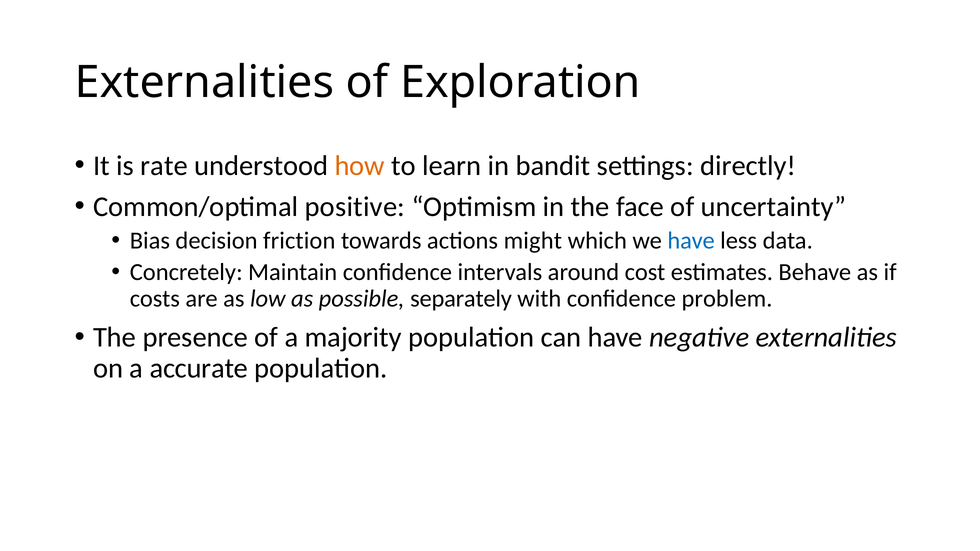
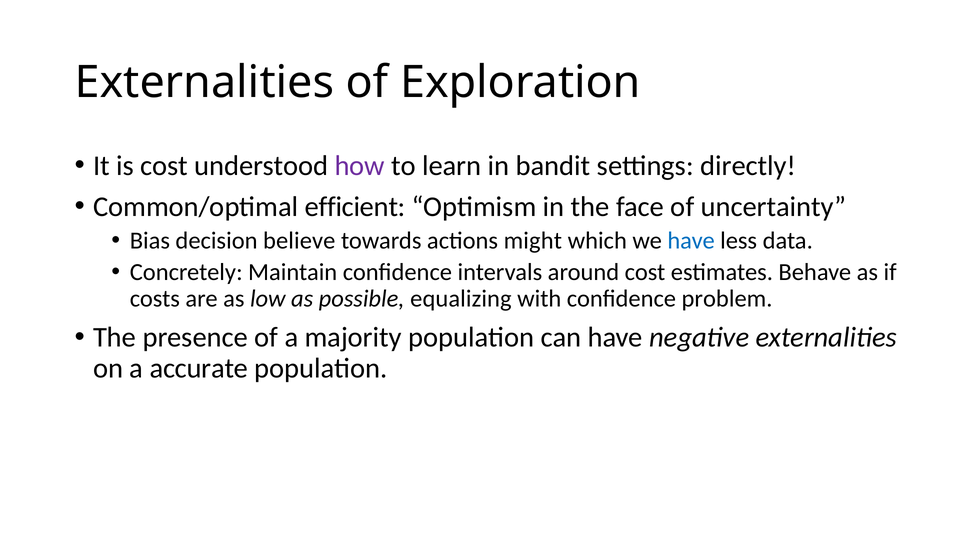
is rate: rate -> cost
how colour: orange -> purple
positive: positive -> efficient
friction: friction -> believe
separately: separately -> equalizing
